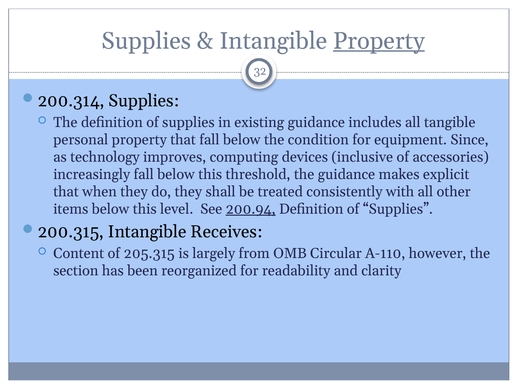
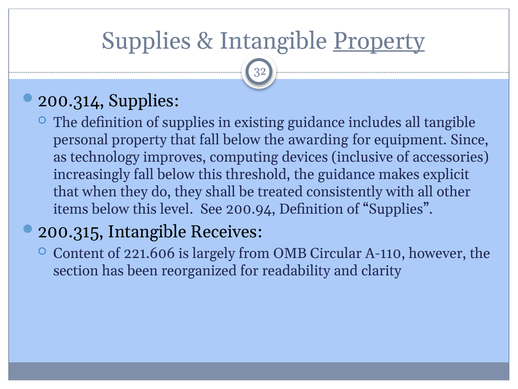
condition: condition -> awarding
200.94 underline: present -> none
205.315: 205.315 -> 221.606
